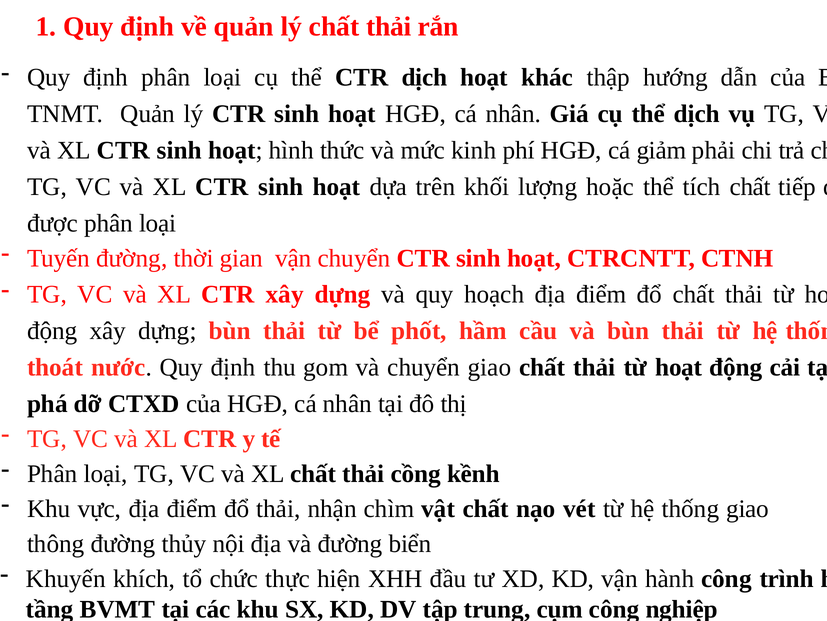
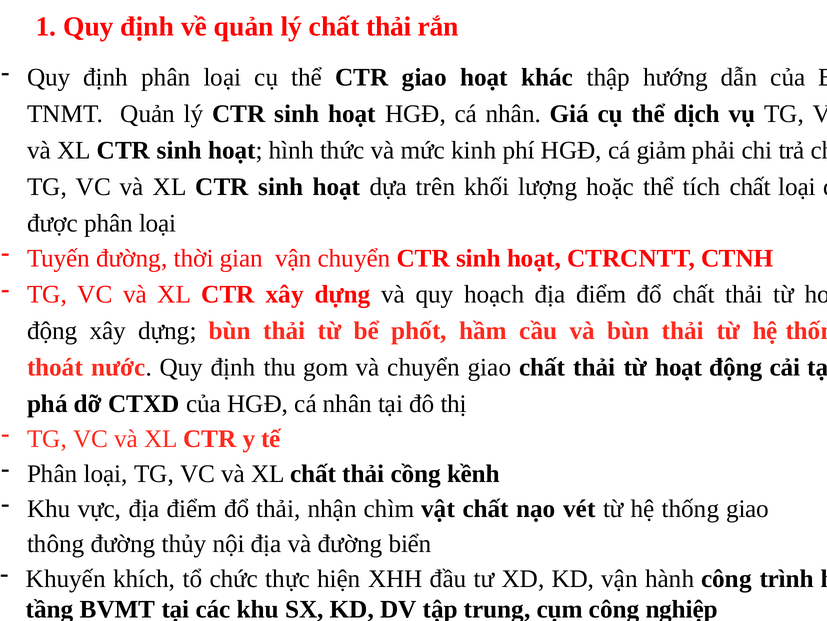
CTR dịch: dịch -> giao
chất tiếp: tiếp -> loại
